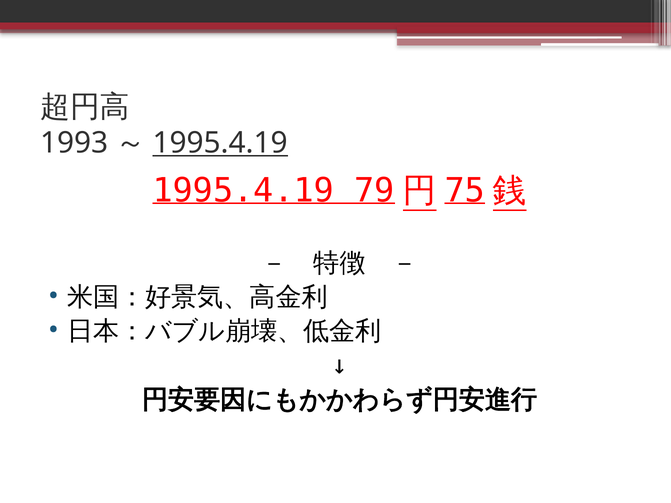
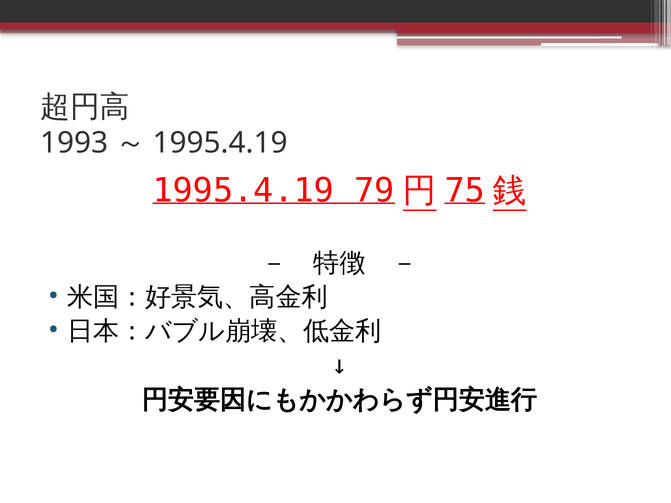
1995.4.19 at (220, 143) underline: present -> none
